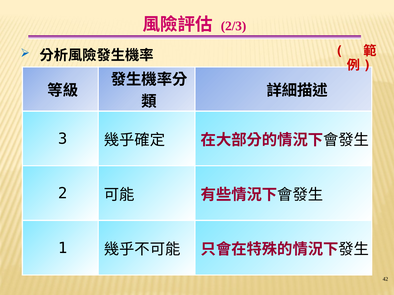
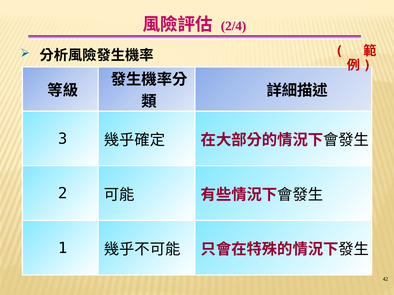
2/3: 2/3 -> 2/4
